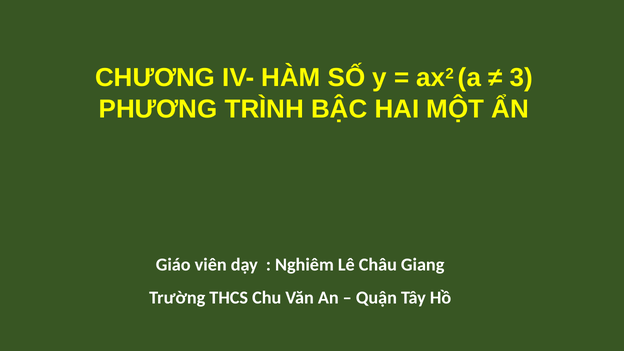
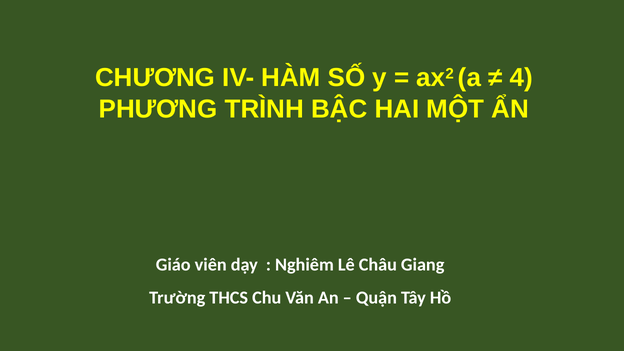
3: 3 -> 4
